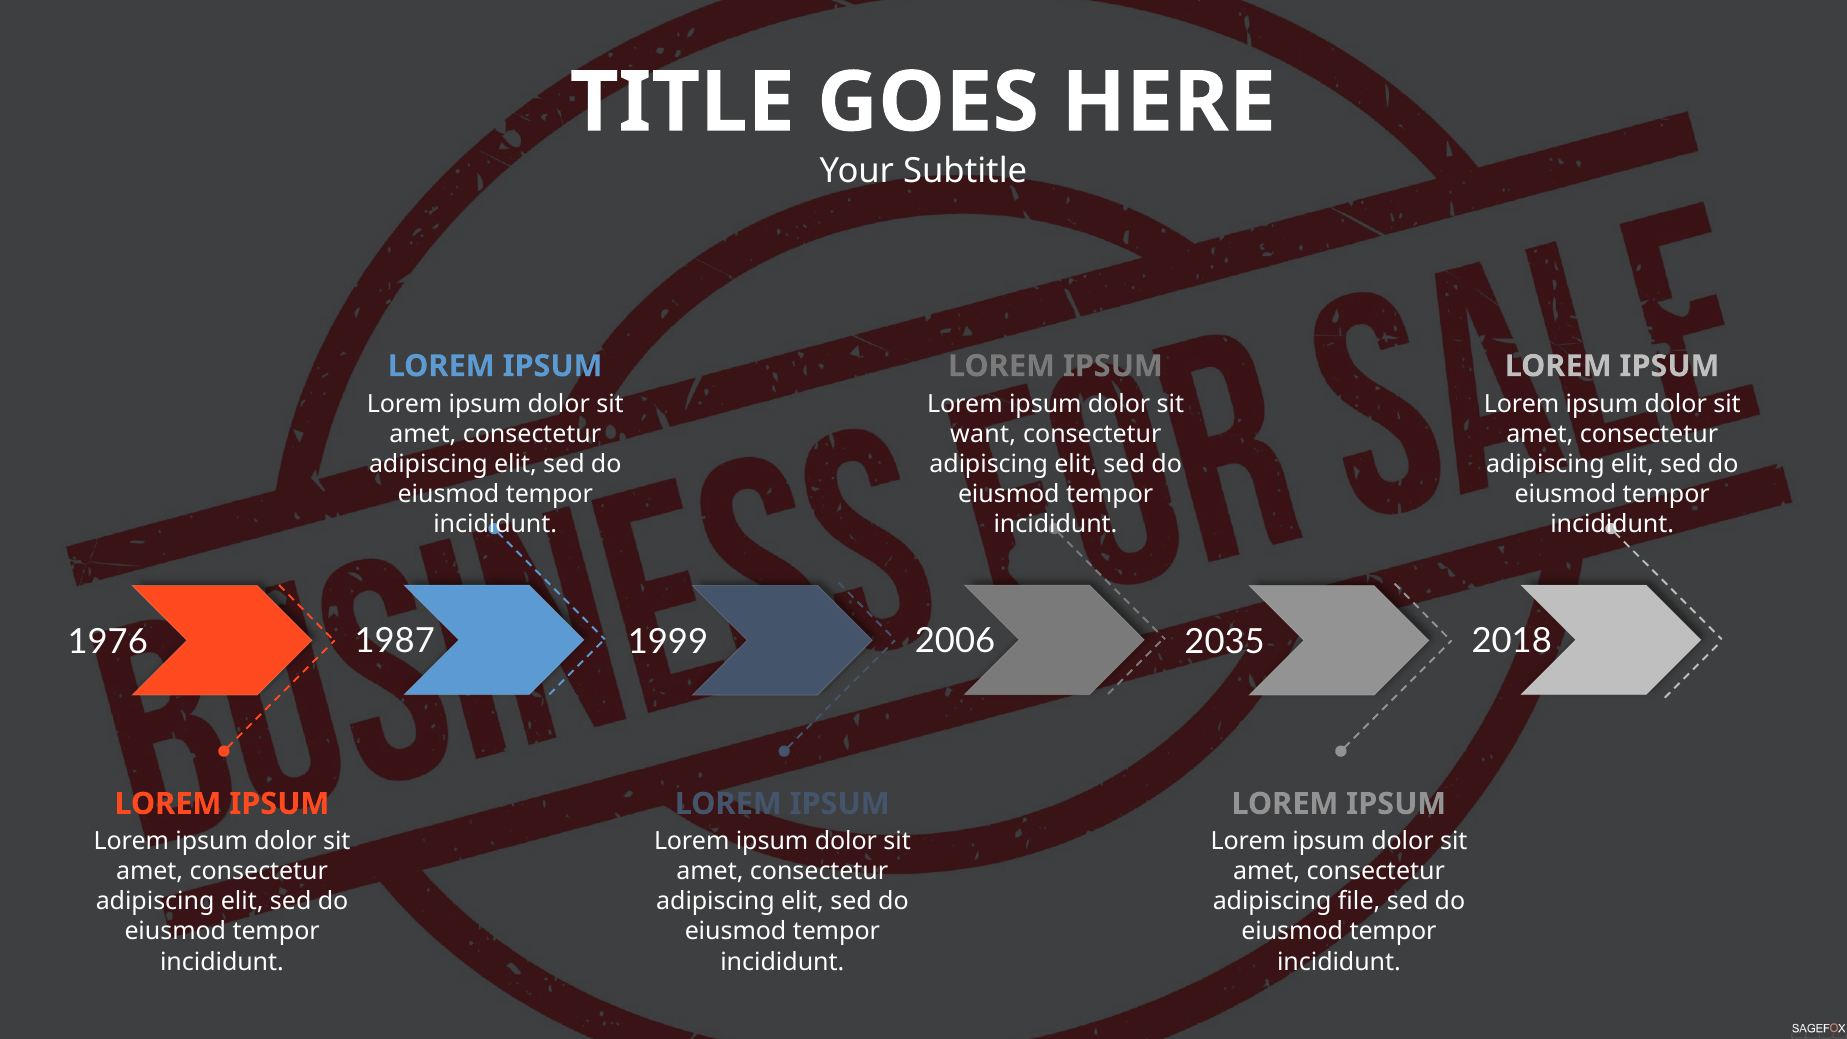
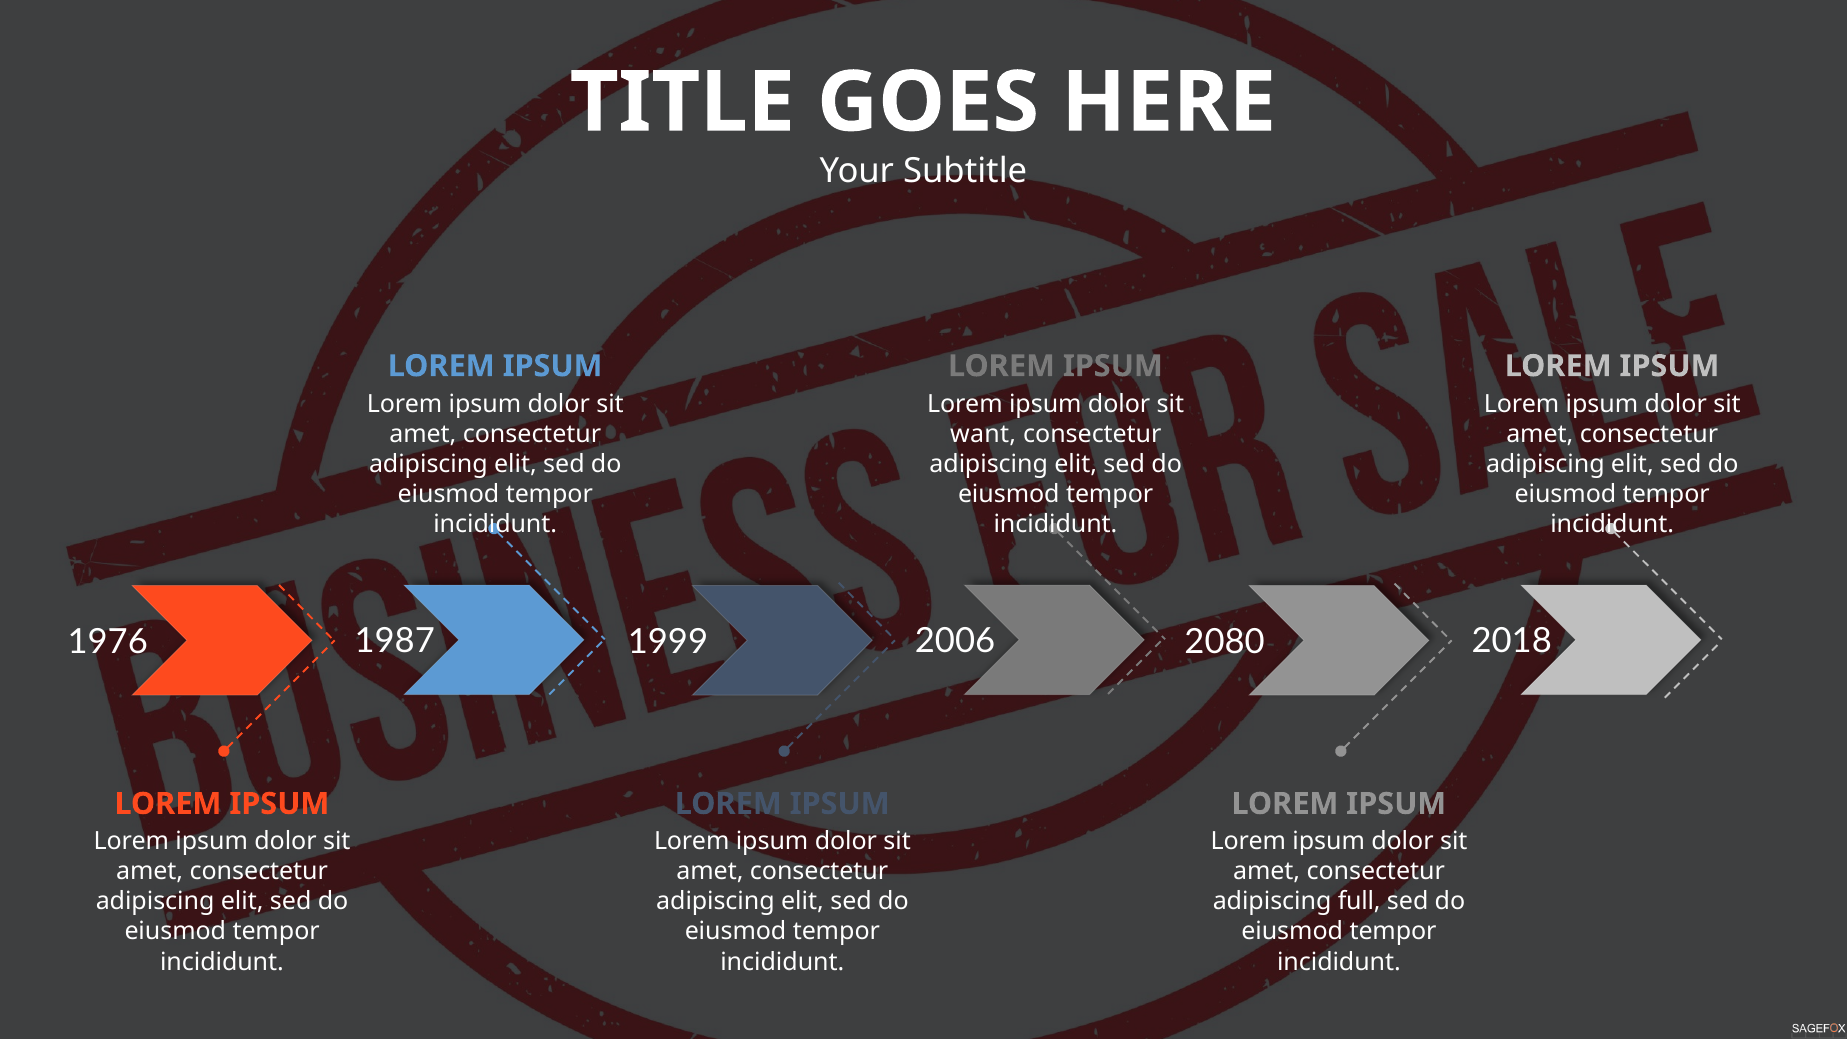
2035: 2035 -> 2080
file: file -> full
